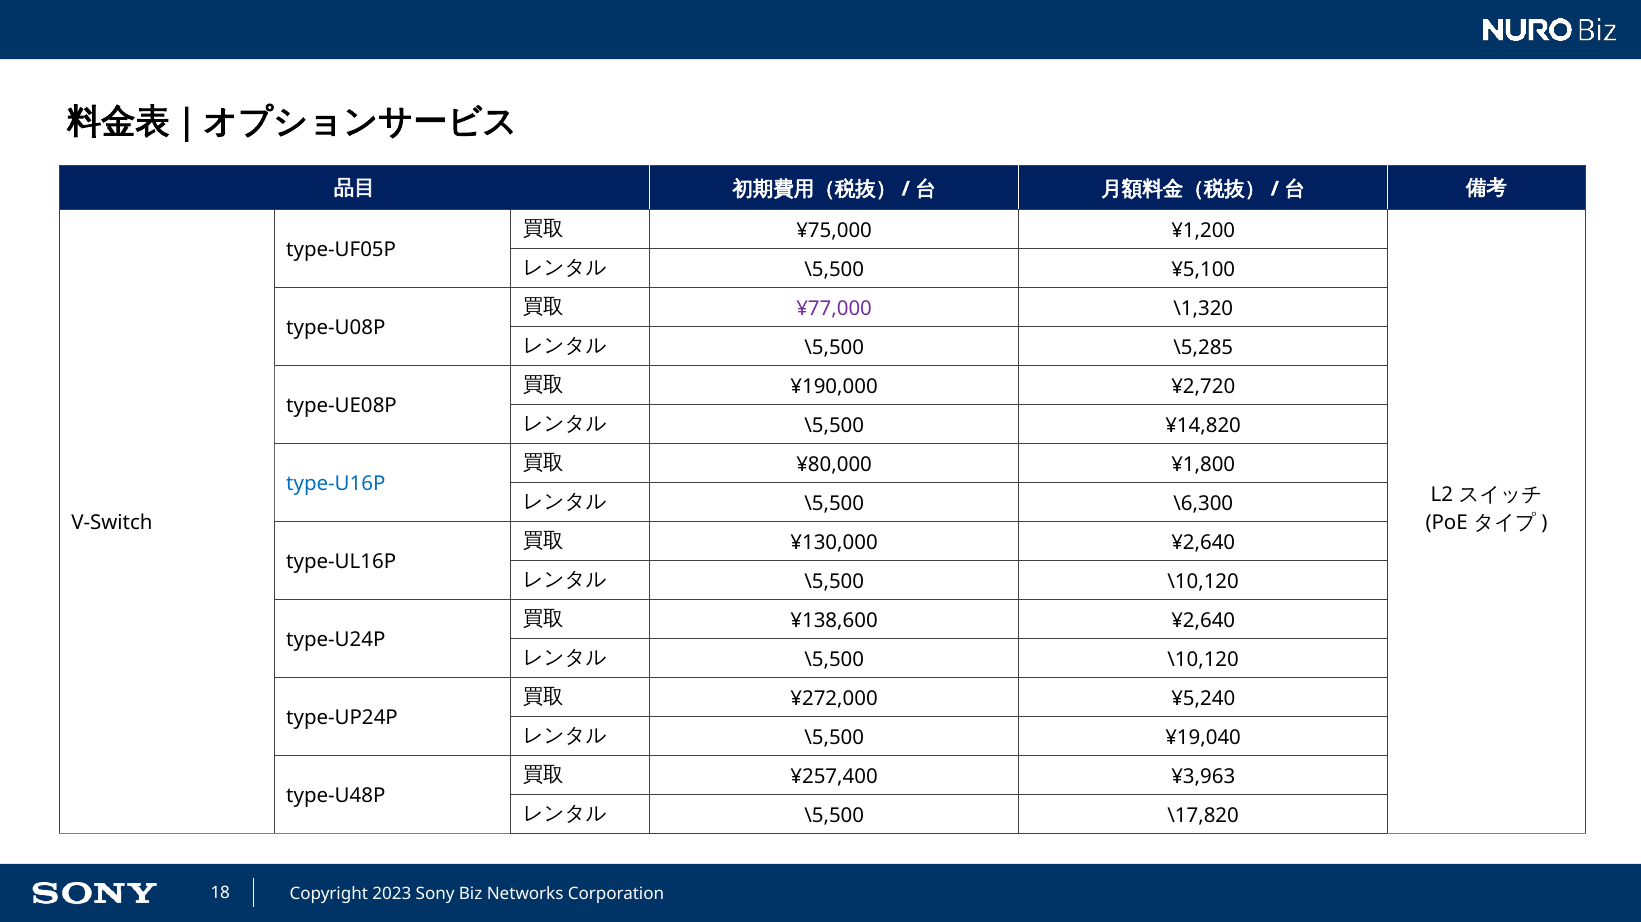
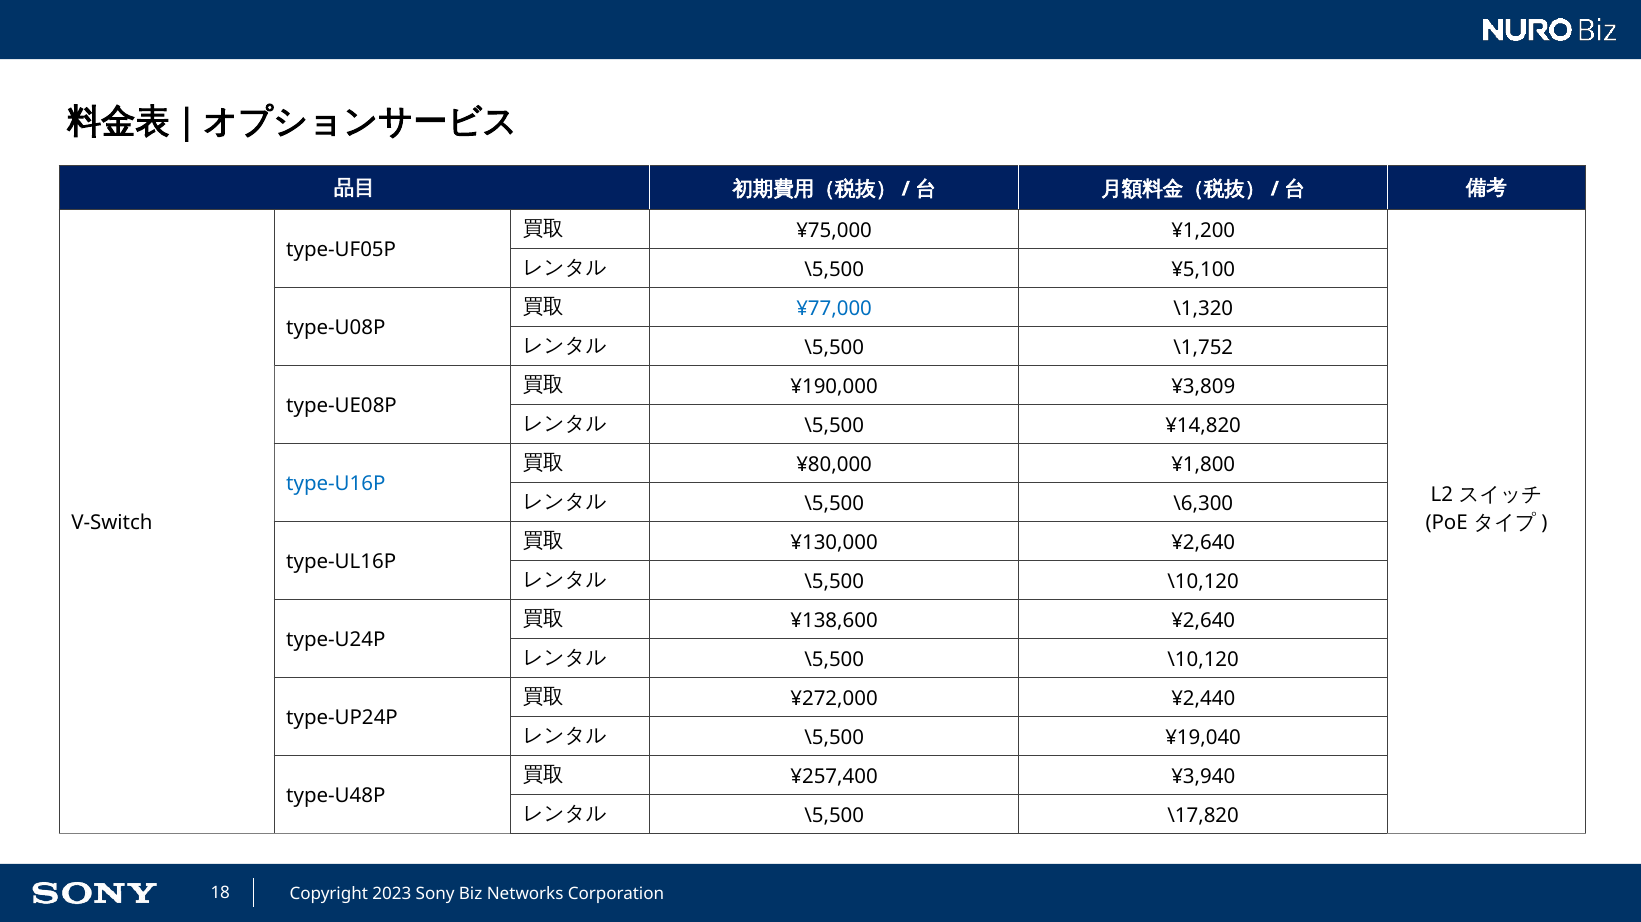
¥77,000 colour: purple -> blue
\5,285: \5,285 -> \1,752
¥2,720: ¥2,720 -> ¥3,809
¥5,240: ¥5,240 -> ¥2,440
¥3,963: ¥3,963 -> ¥3,940
